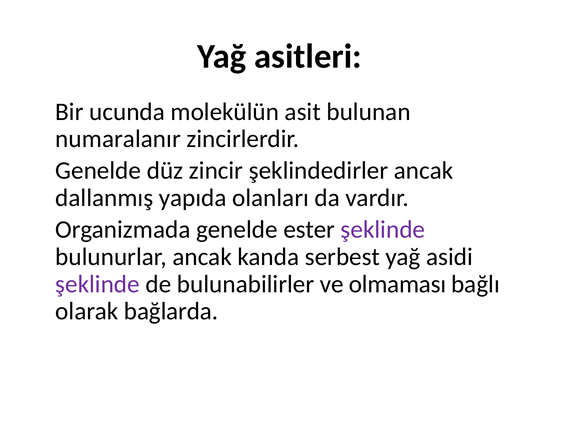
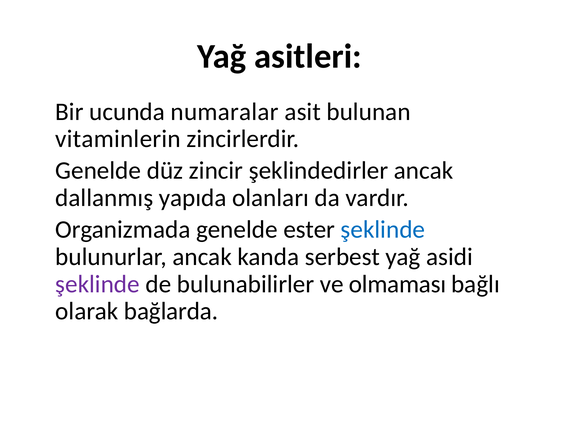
molekülün: molekülün -> numaralar
numaralanır: numaralanır -> vitaminlerin
şeklinde at (383, 230) colour: purple -> blue
